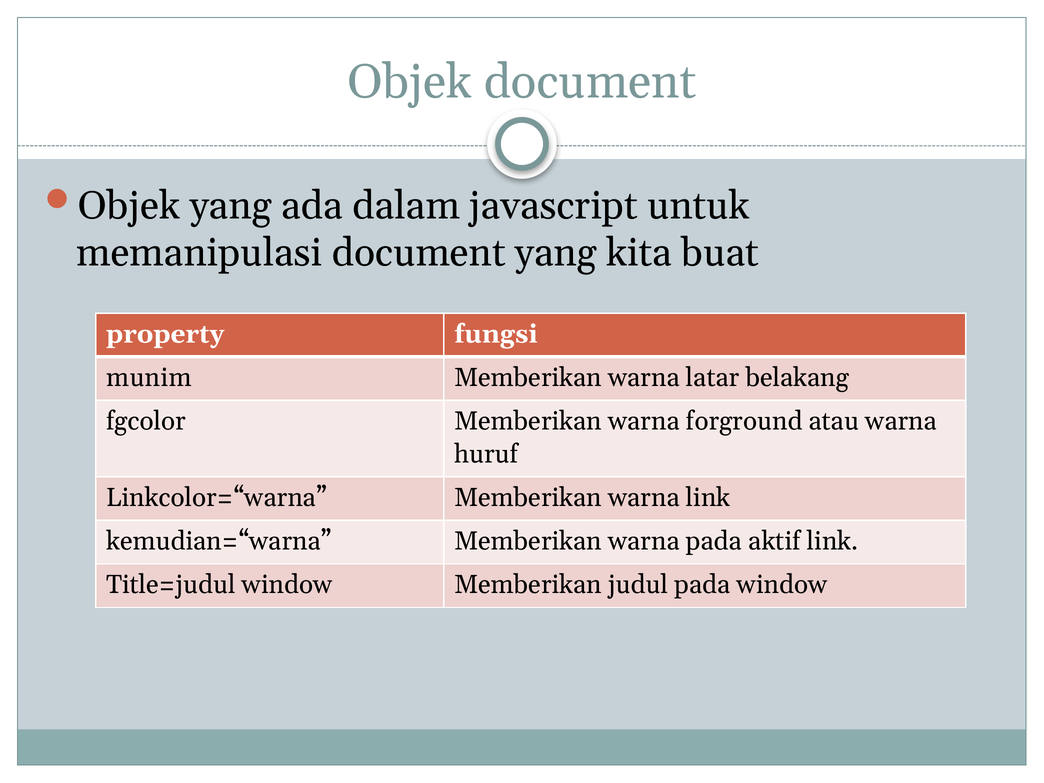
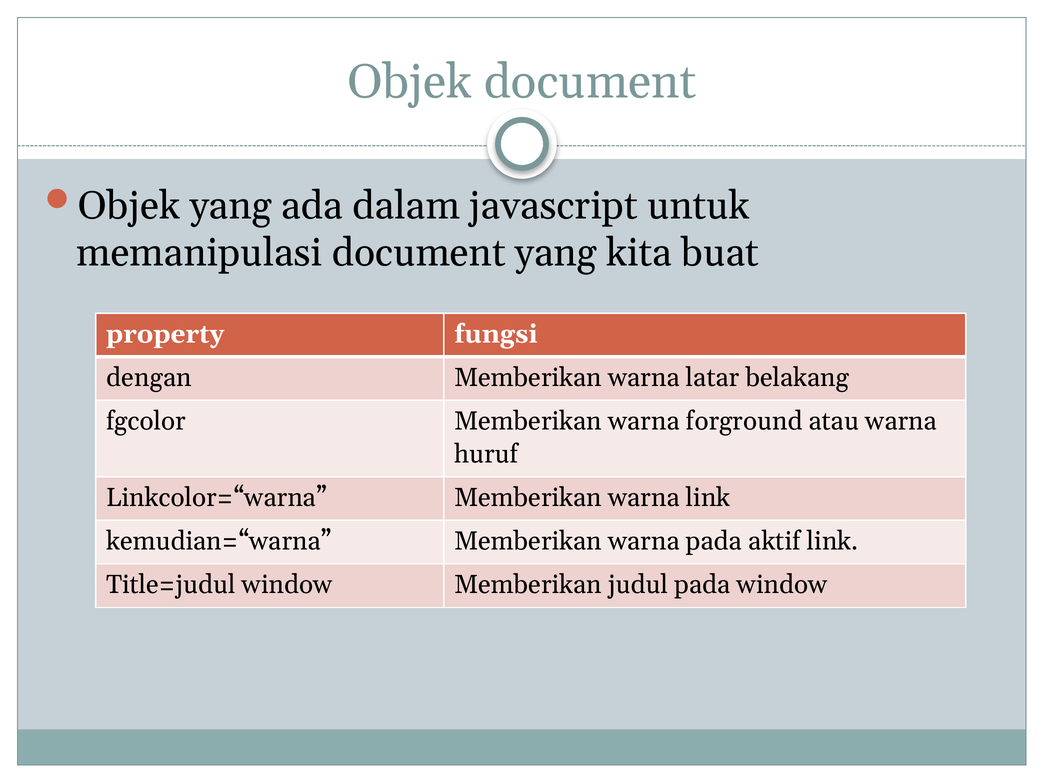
munim: munim -> dengan
